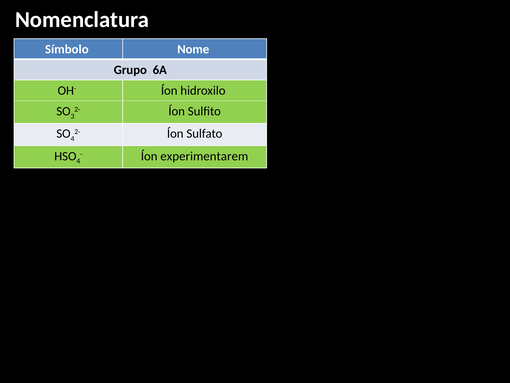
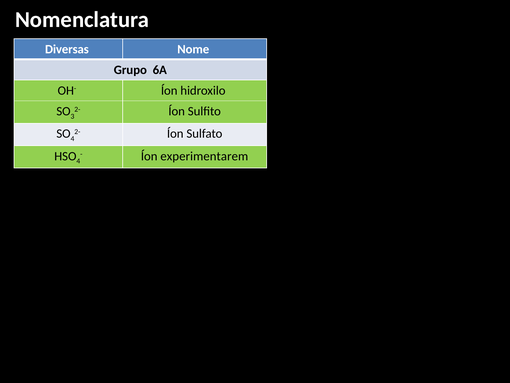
Símbolo: Símbolo -> Diversas
